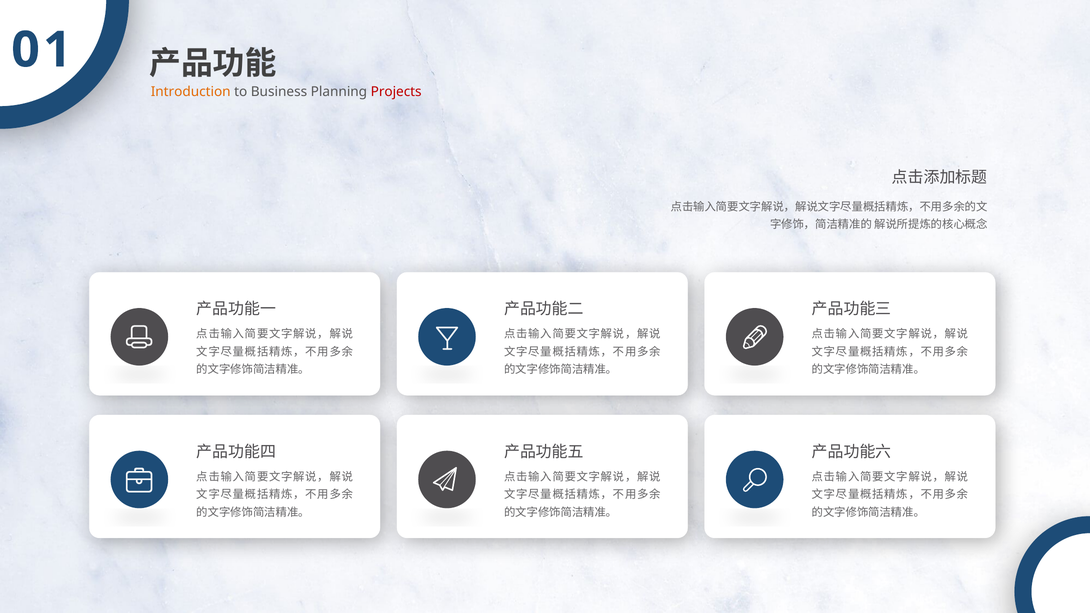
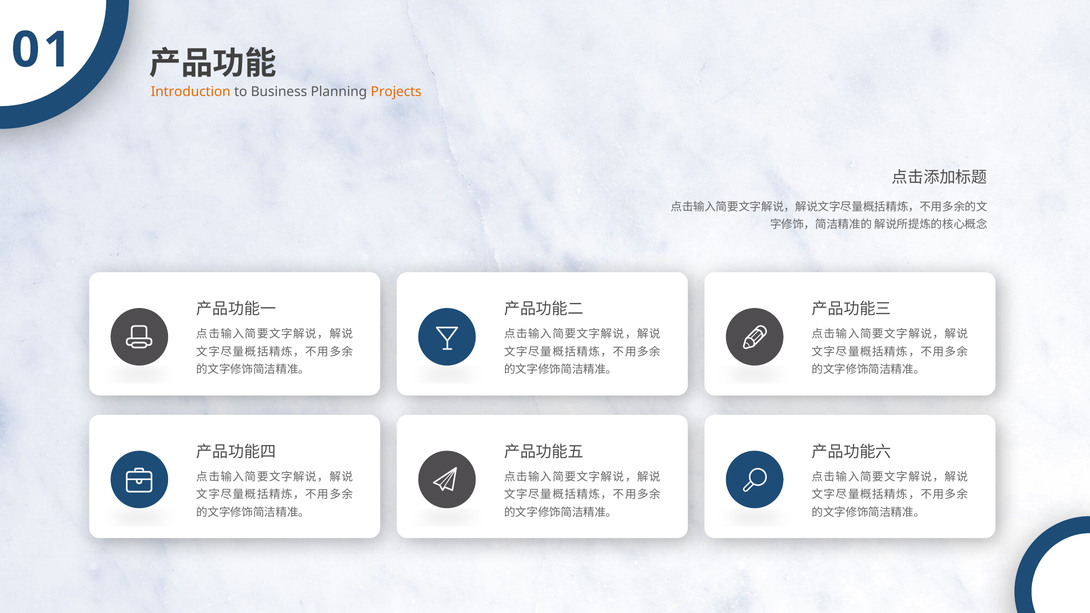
Projects colour: red -> orange
